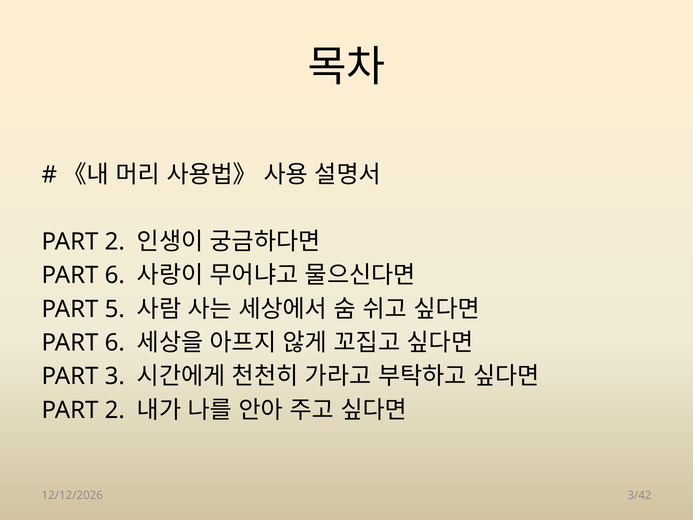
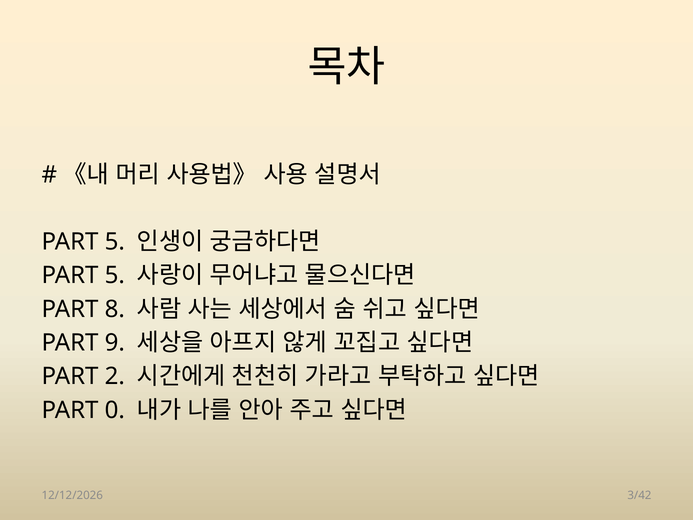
2 at (115, 242): 2 -> 5
6 at (115, 275): 6 -> 5
5: 5 -> 8
6 at (115, 343): 6 -> 9
3: 3 -> 2
2 at (115, 410): 2 -> 0
